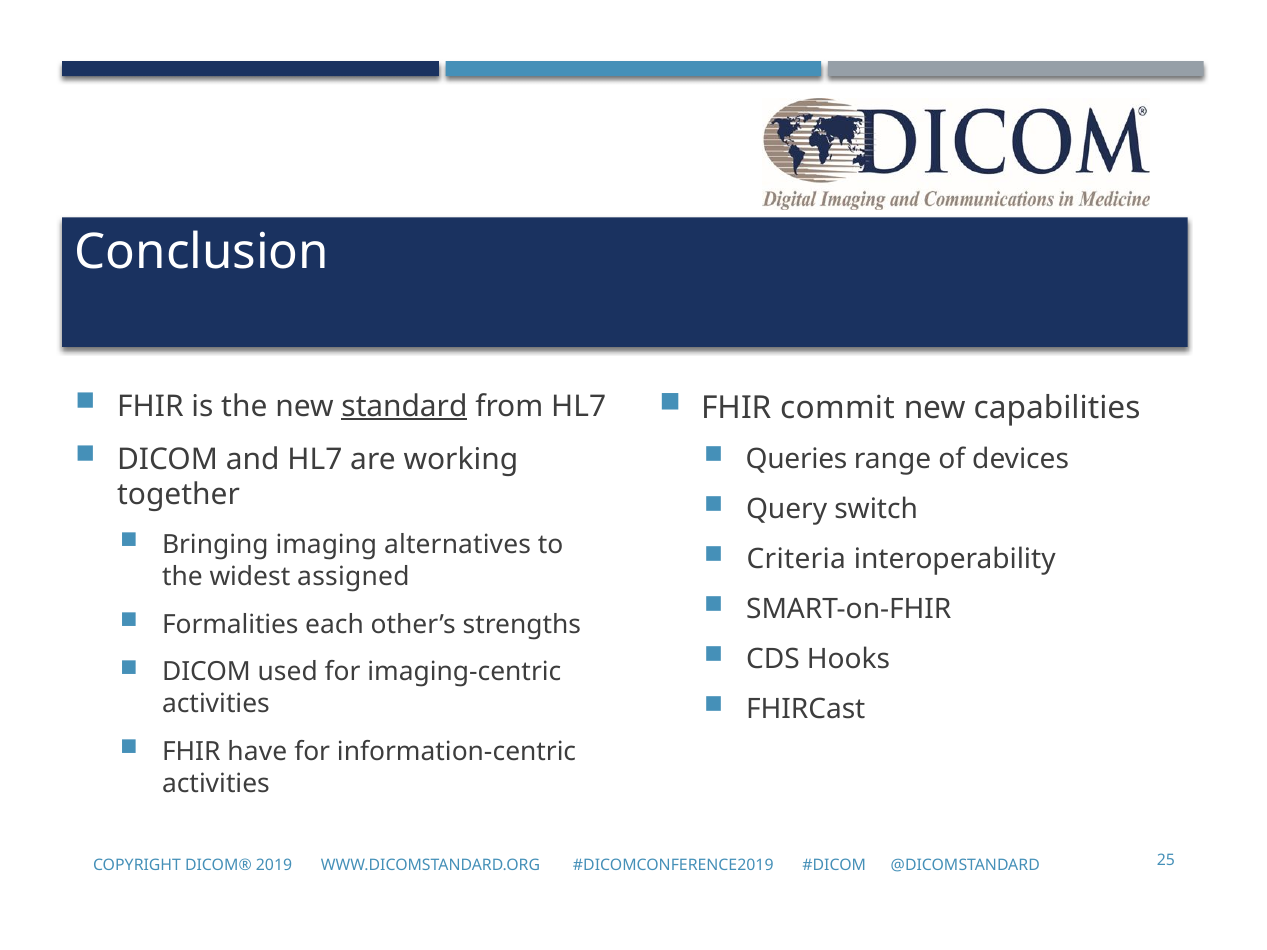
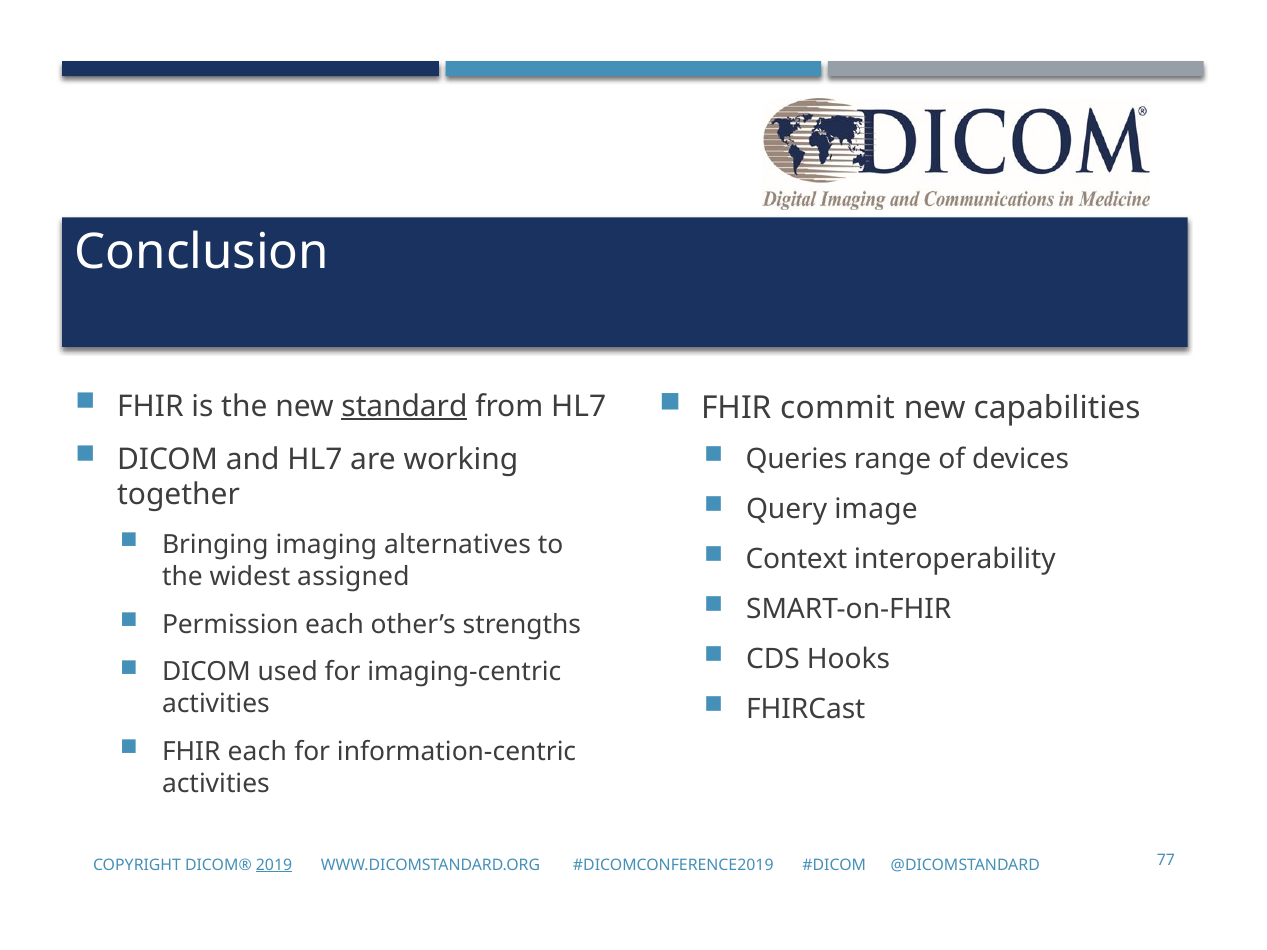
switch: switch -> image
Criteria: Criteria -> Context
Formalities: Formalities -> Permission
FHIR have: have -> each
2019 underline: none -> present
25: 25 -> 77
